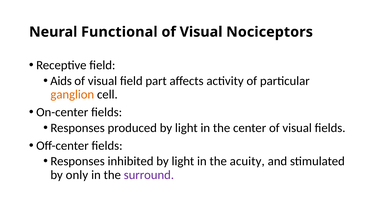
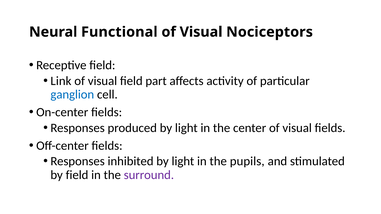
Aids: Aids -> Link
ganglion colour: orange -> blue
acuity: acuity -> pupils
by only: only -> field
